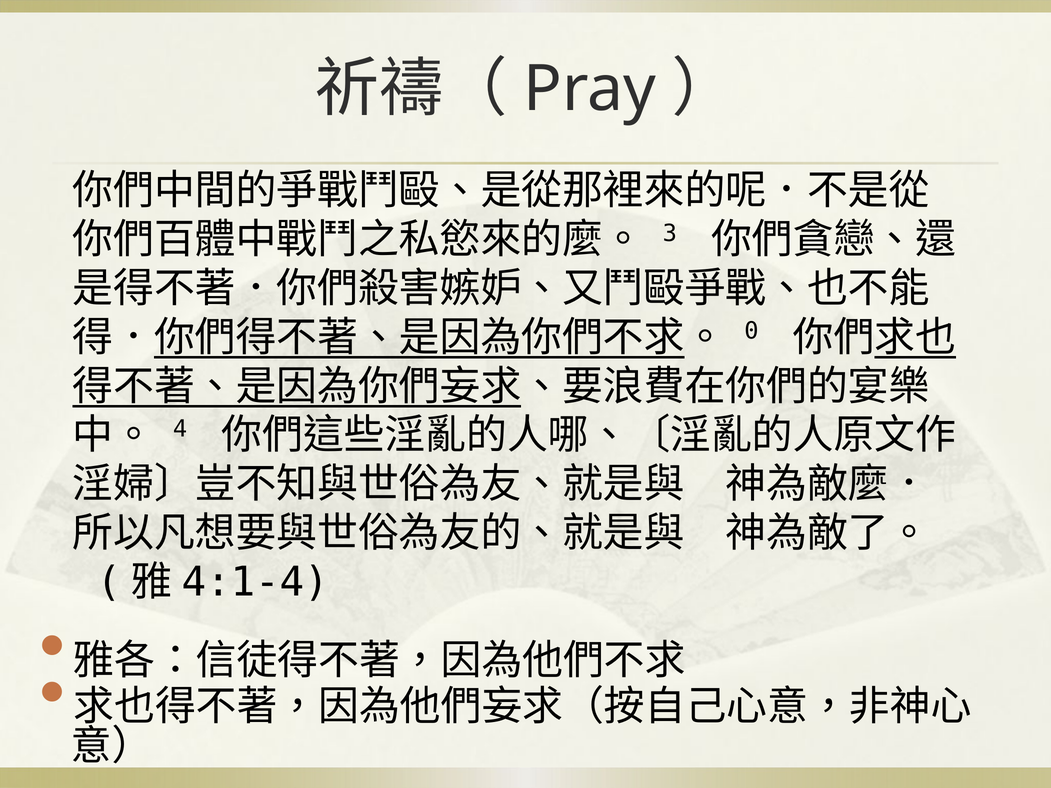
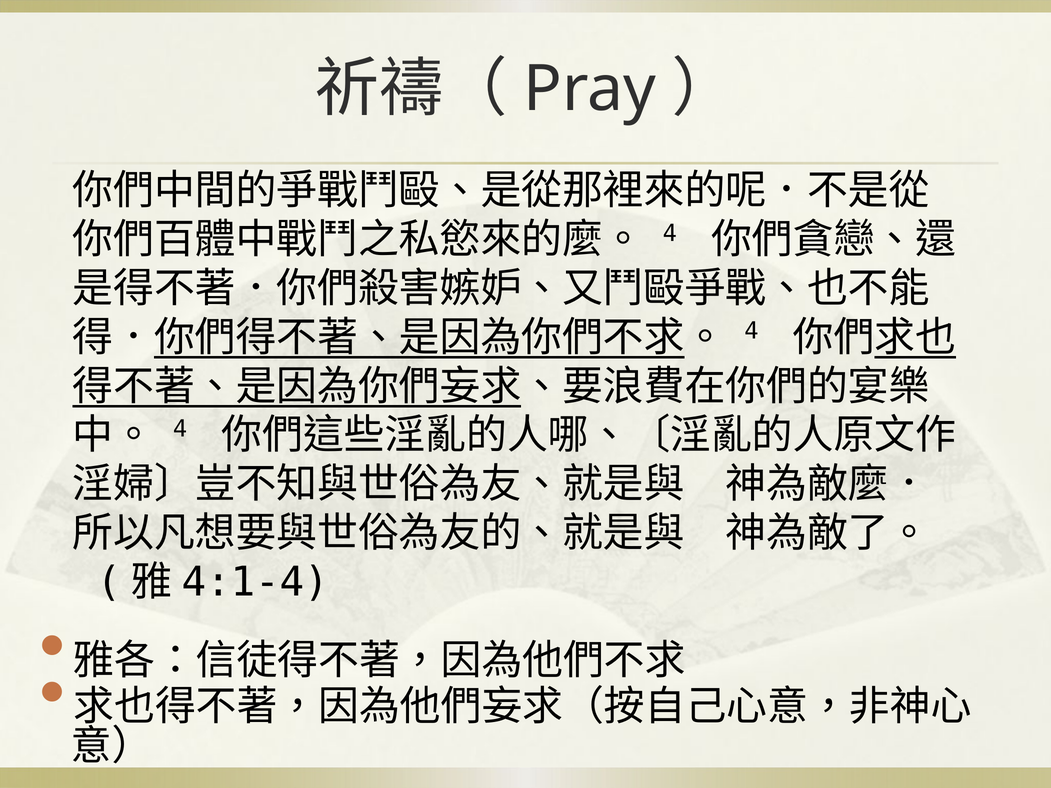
3 at (670, 233): 3 -> 4
0 at (751, 331): 0 -> 4
